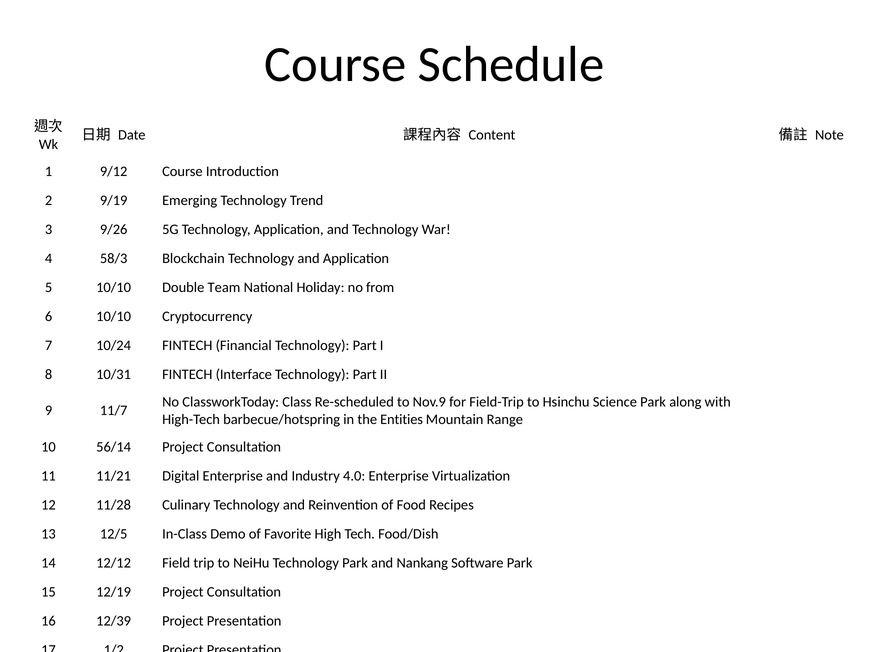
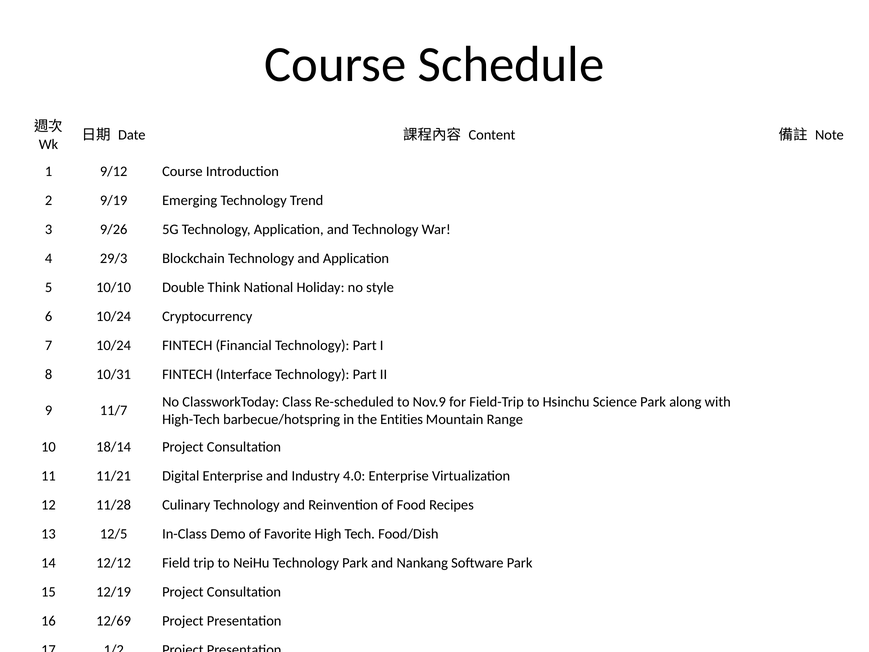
58/3: 58/3 -> 29/3
Team: Team -> Think
from: from -> style
6 10/10: 10/10 -> 10/24
56/14: 56/14 -> 18/14
12/39: 12/39 -> 12/69
